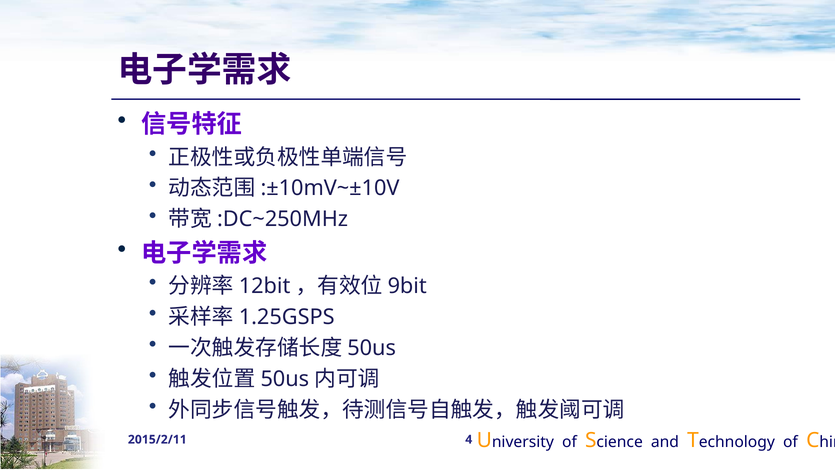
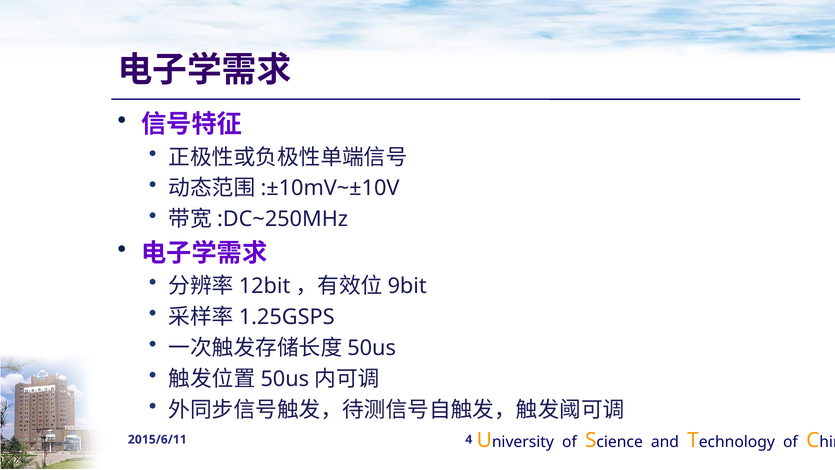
2015/2/11: 2015/2/11 -> 2015/6/11
